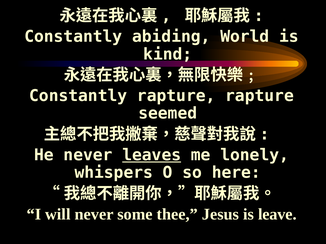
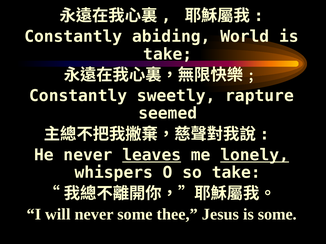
kind at (168, 54): kind -> take
Constantly rapture: rapture -> sweetly
lonely underline: none -> present
so here: here -> take
is leave: leave -> some
